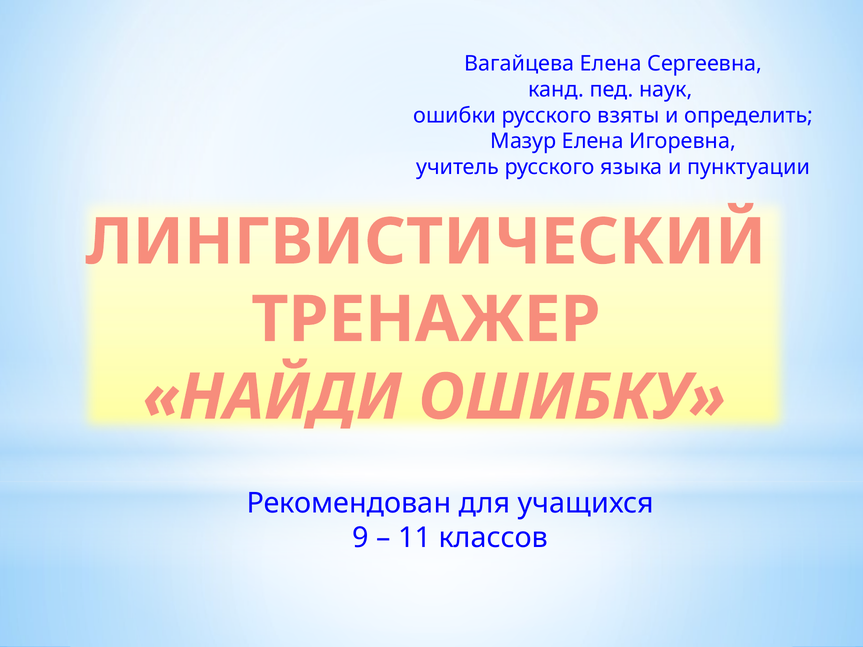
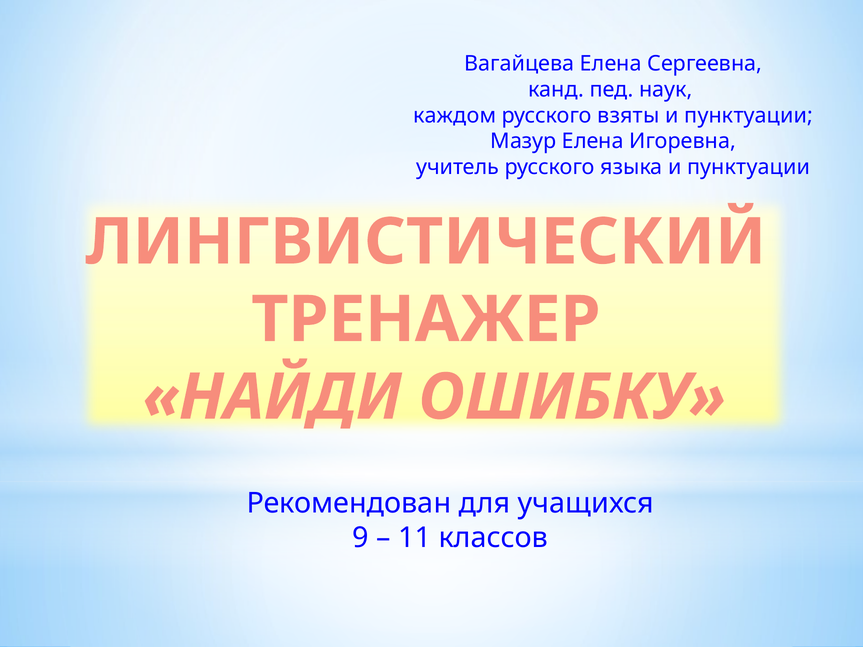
ошибки: ошибки -> каждом
определить at (749, 115): определить -> пунктуации
